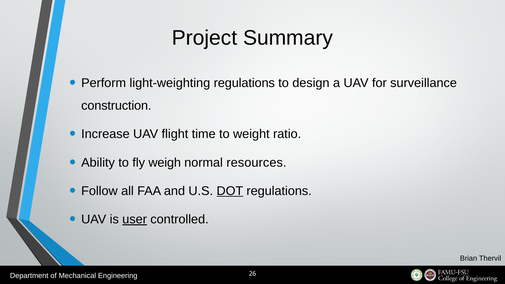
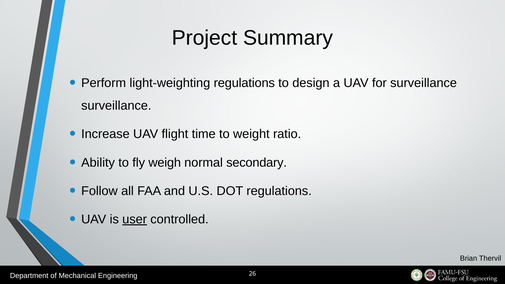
construction at (116, 106): construction -> surveillance
resources: resources -> secondary
DOT underline: present -> none
